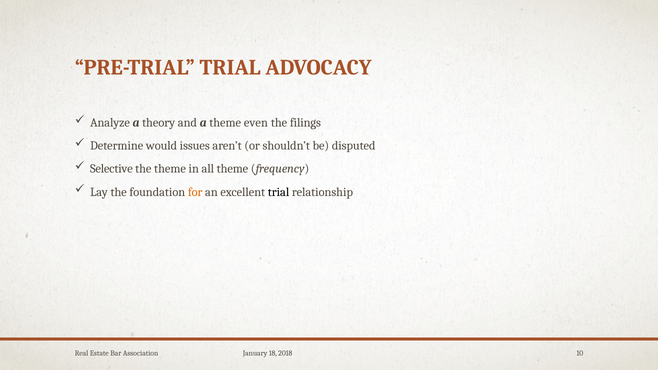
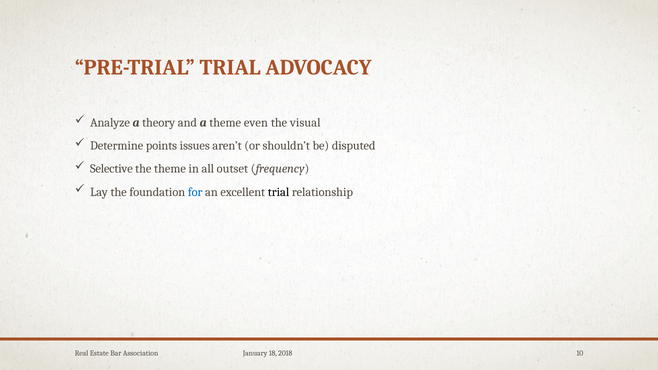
filings: filings -> visual
would: would -> points
all theme: theme -> outset
for colour: orange -> blue
